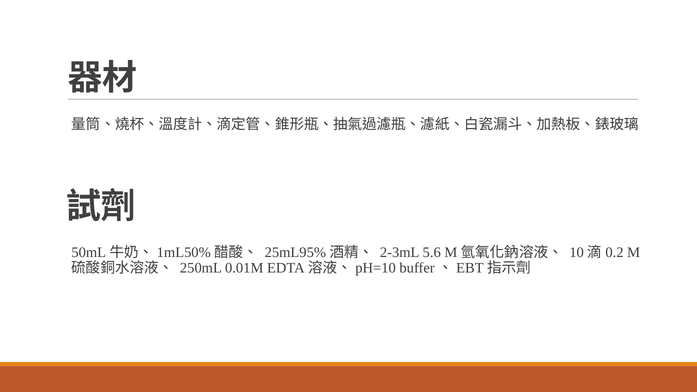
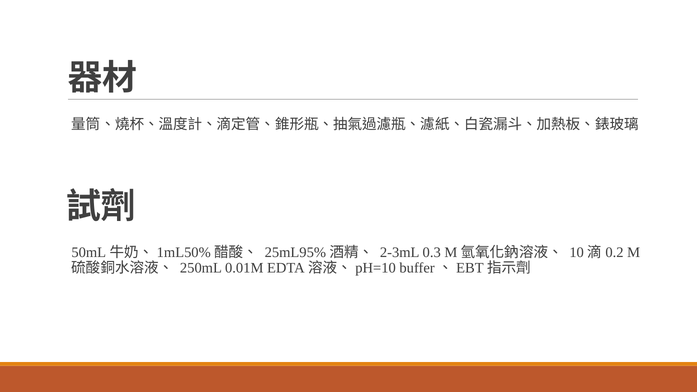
5.6: 5.6 -> 0.3
